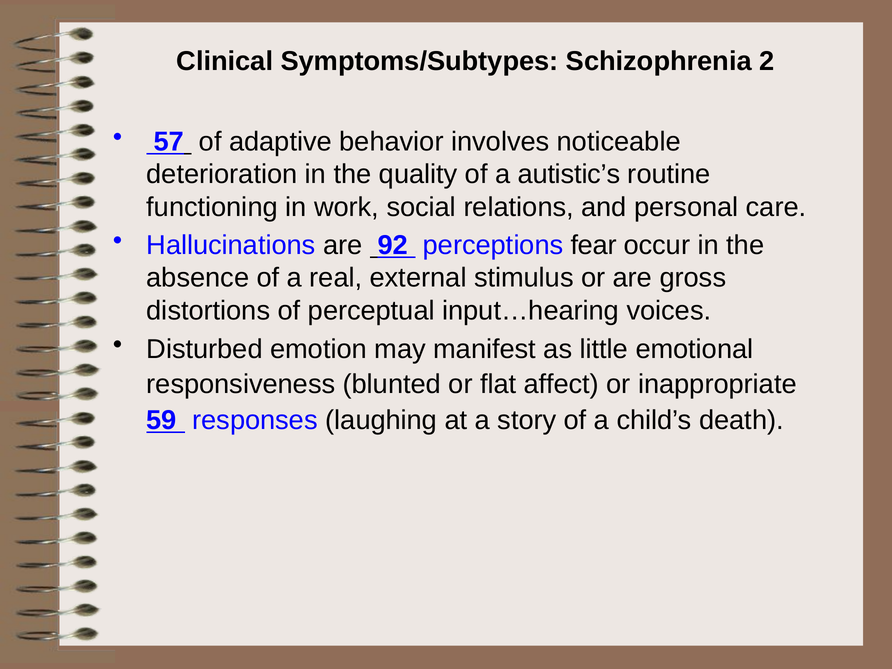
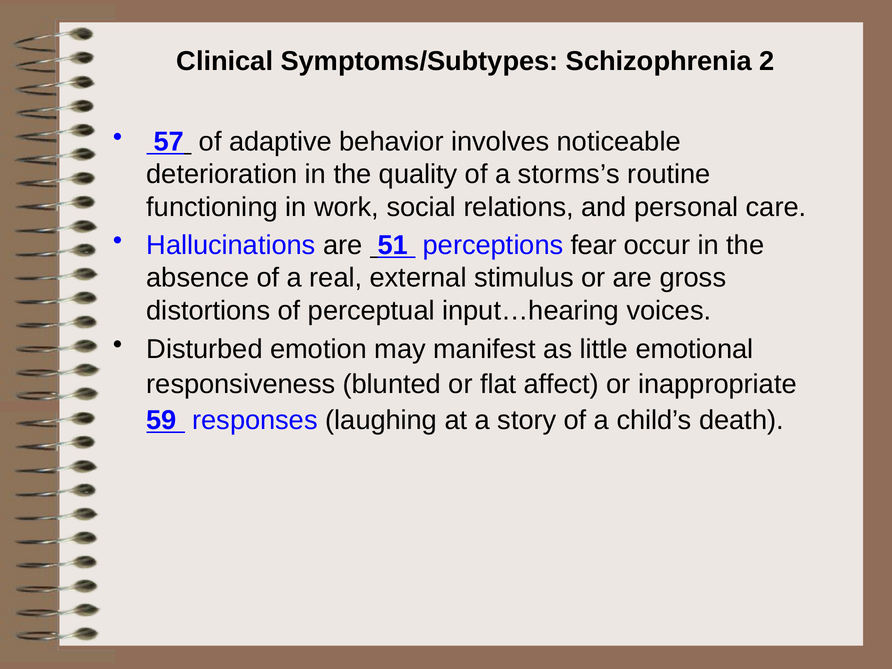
autistic’s: autistic’s -> storms’s
92: 92 -> 51
